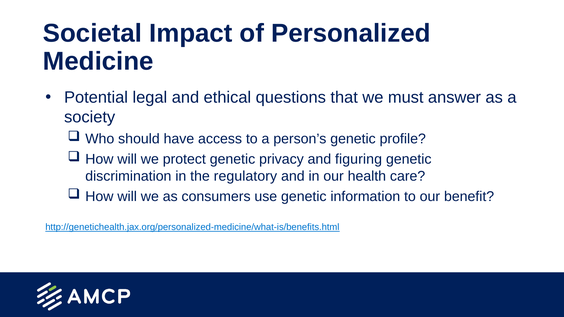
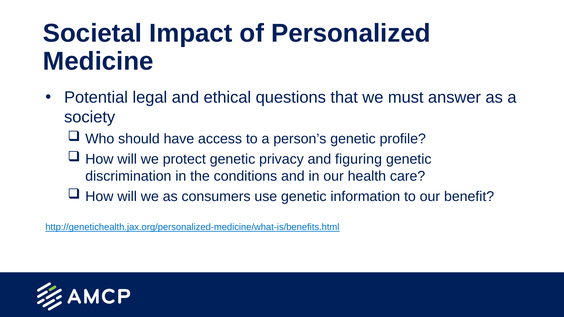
regulatory: regulatory -> conditions
